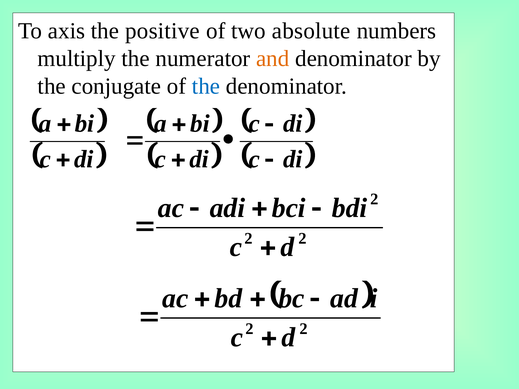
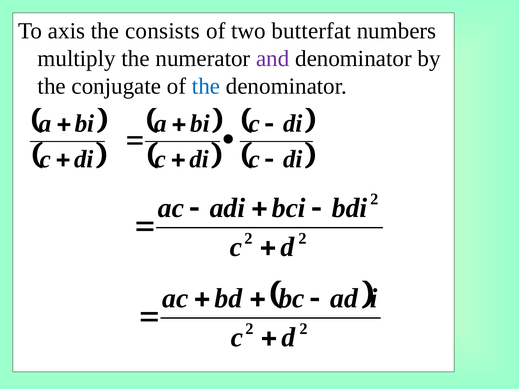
positive: positive -> consists
absolute: absolute -> butterfat
and colour: orange -> purple
